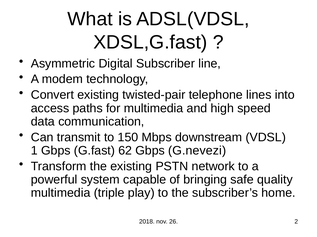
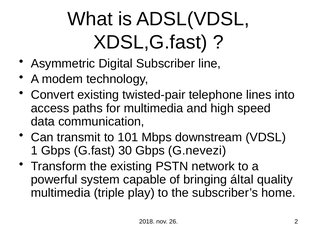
150: 150 -> 101
62: 62 -> 30
safe: safe -> által
